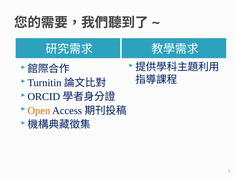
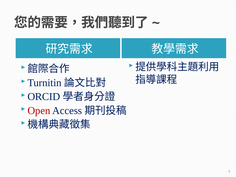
Open colour: orange -> red
